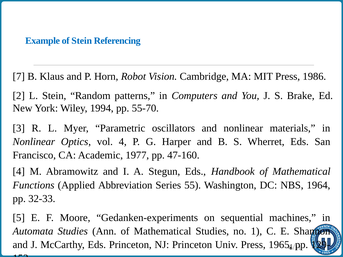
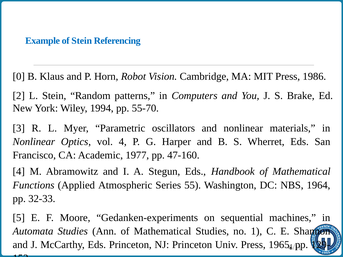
7: 7 -> 0
Abbreviation: Abbreviation -> Atmospheric
